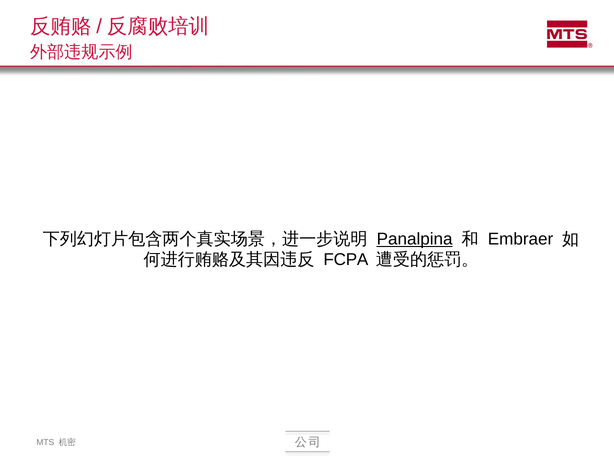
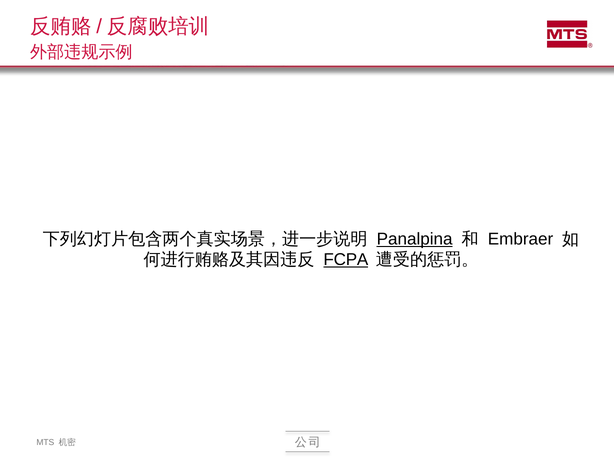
FCPA underline: none -> present
